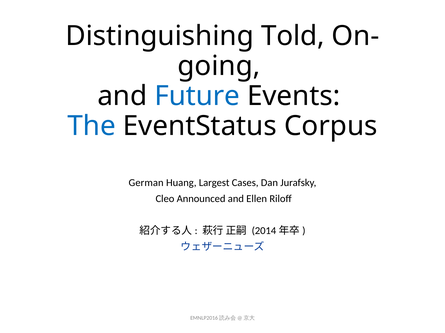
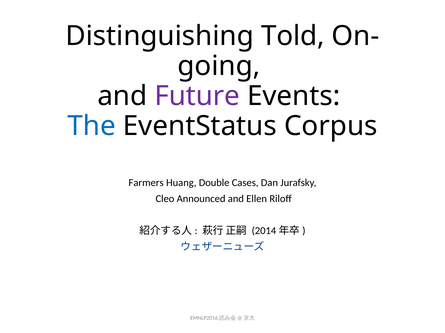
Future colour: blue -> purple
German: German -> Farmers
Largest: Largest -> Double
